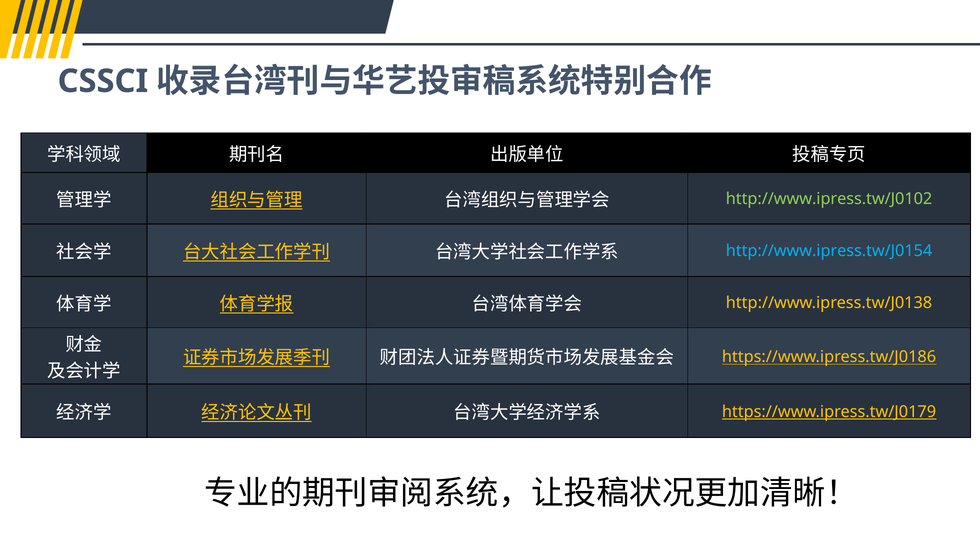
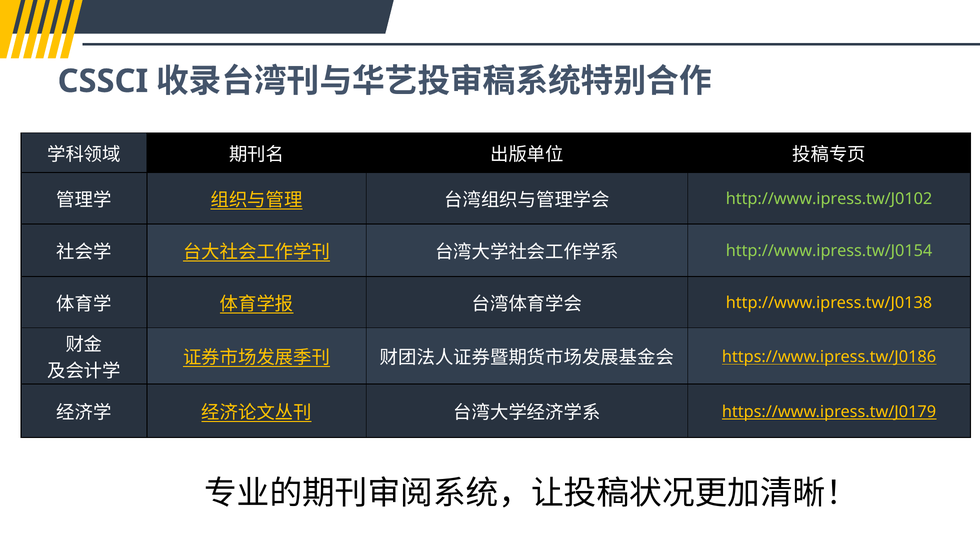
http://www.ipress.tw/J0154 colour: light blue -> light green
